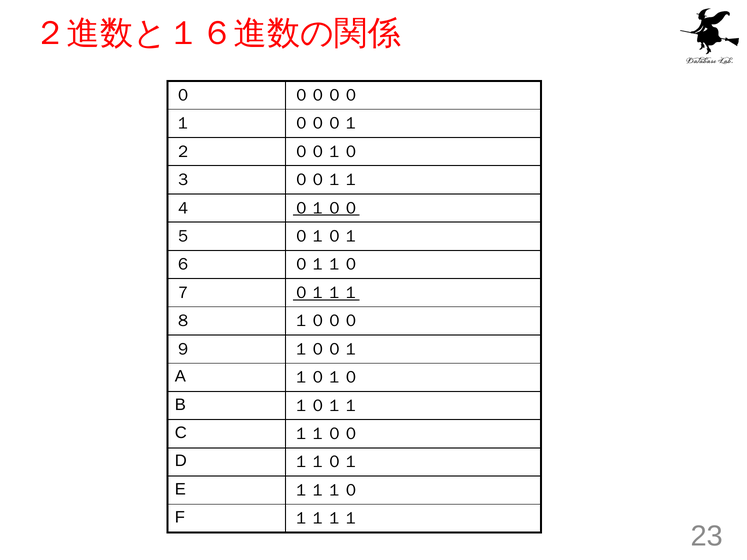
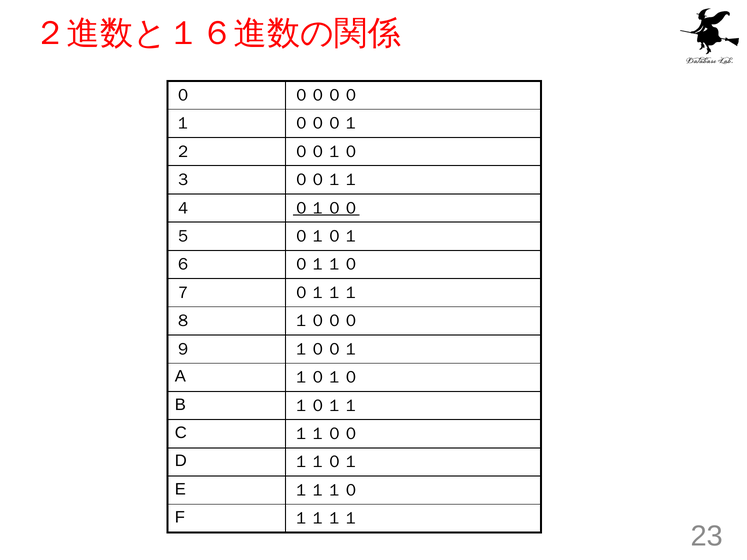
０１１１ underline: present -> none
